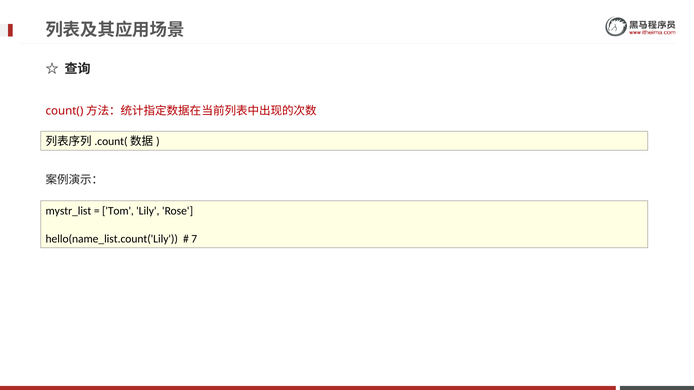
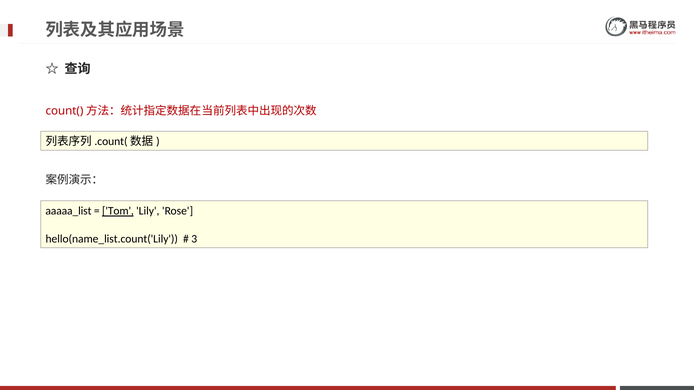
mystr_list: mystr_list -> aaaaa_list
Tom underline: none -> present
7: 7 -> 3
